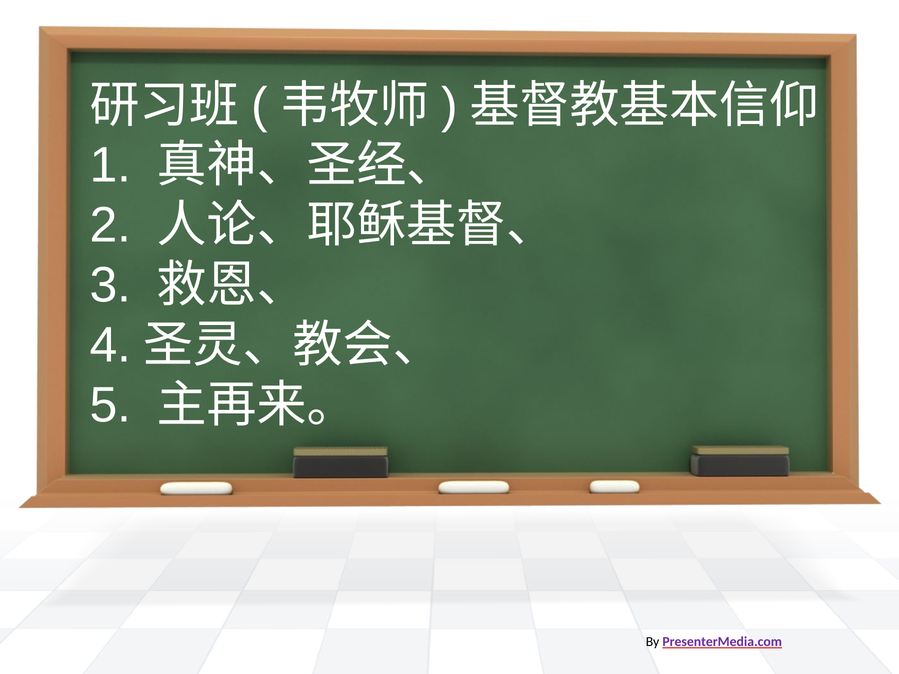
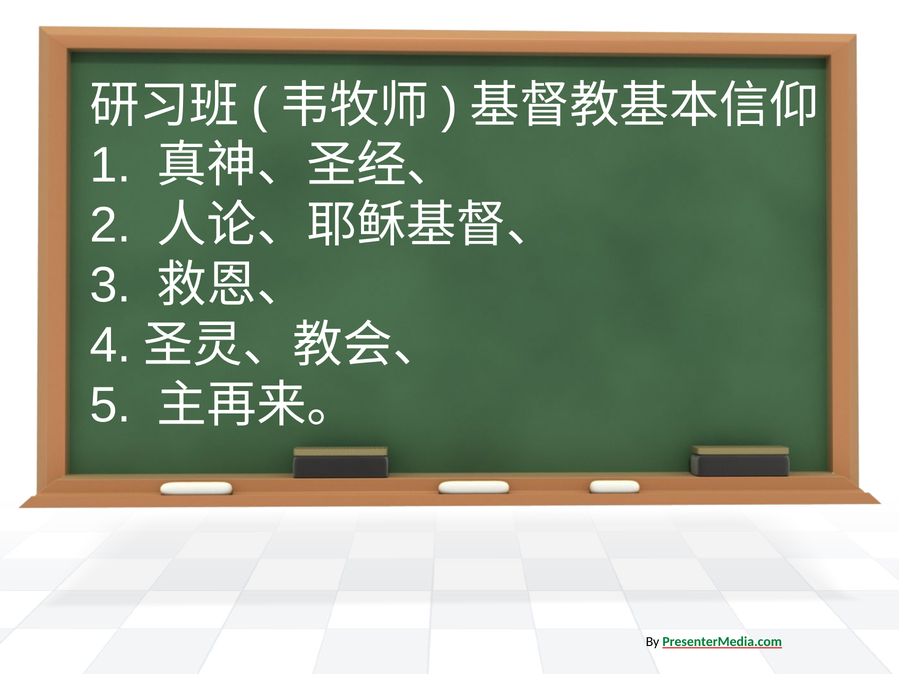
PresenterMedia.com colour: purple -> green
